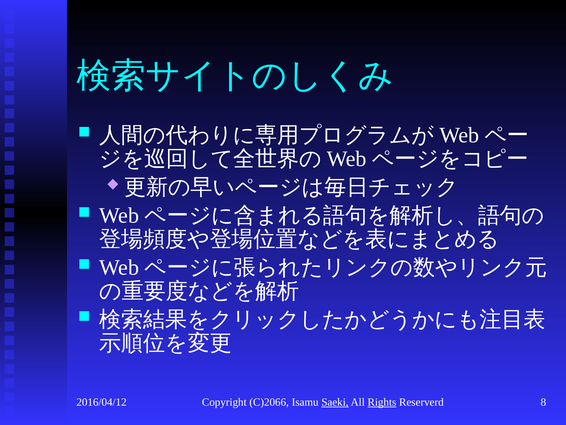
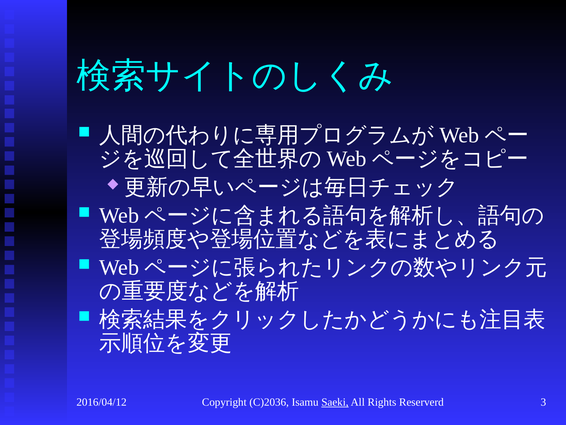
C)2066: C)2066 -> C)2036
Rights underline: present -> none
8: 8 -> 3
